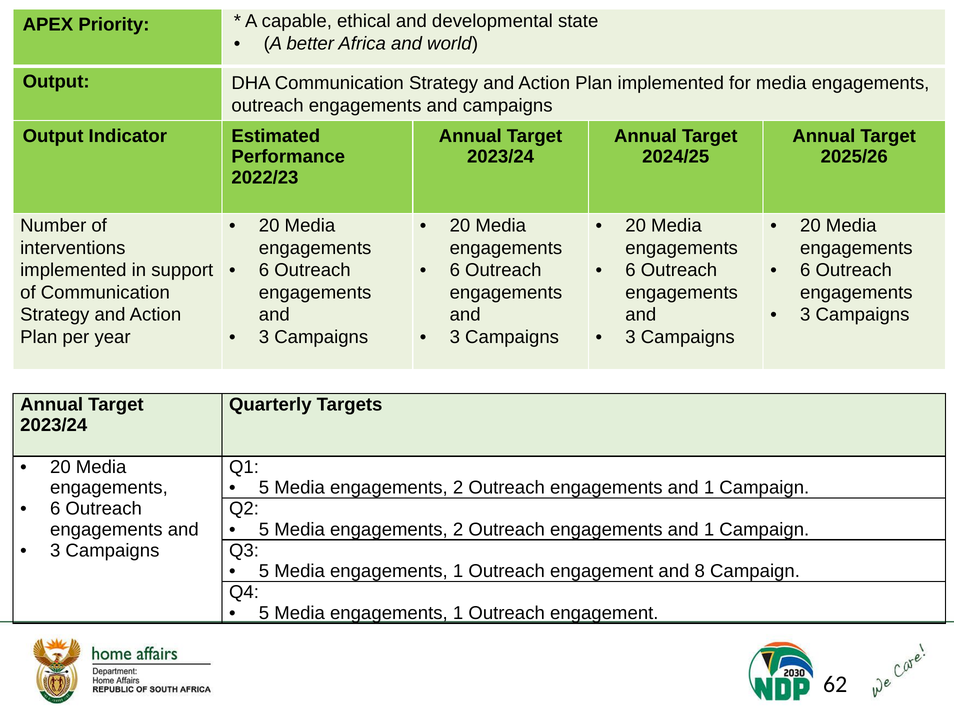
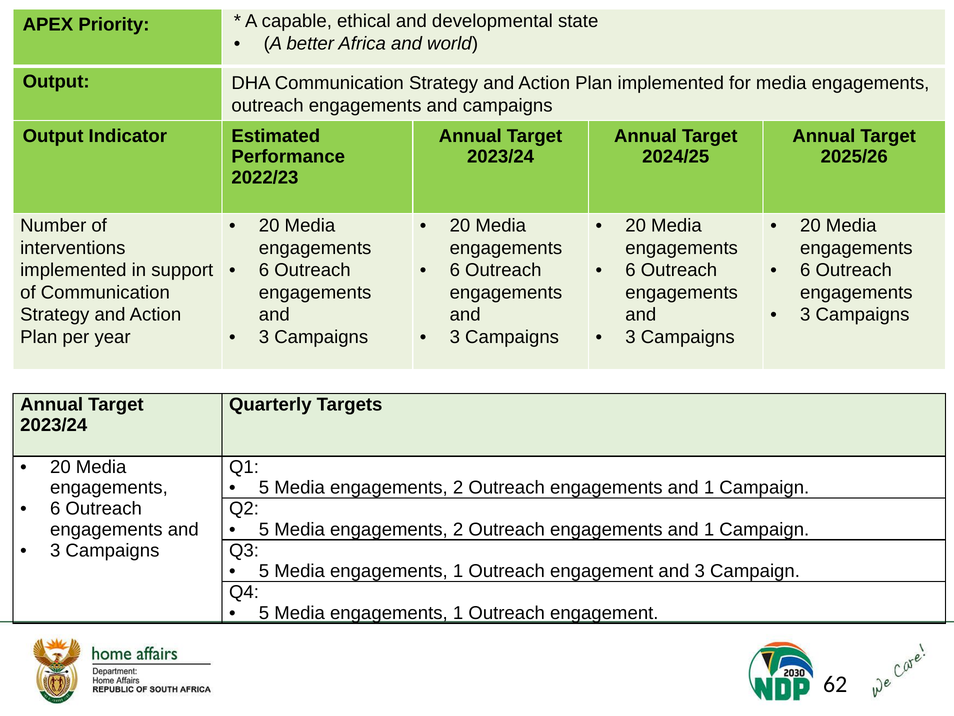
and 8: 8 -> 3
